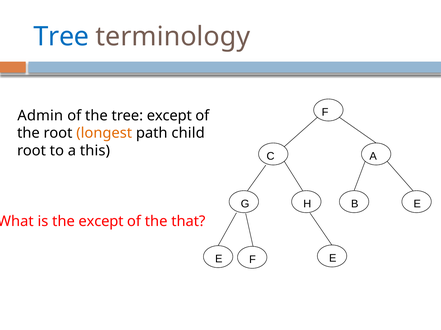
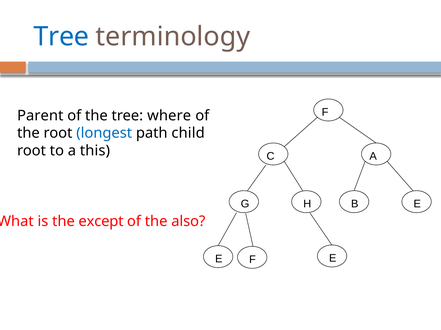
Admin: Admin -> Parent
tree except: except -> where
longest colour: orange -> blue
that: that -> also
